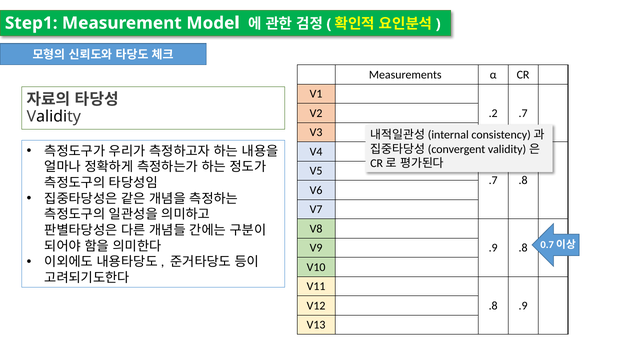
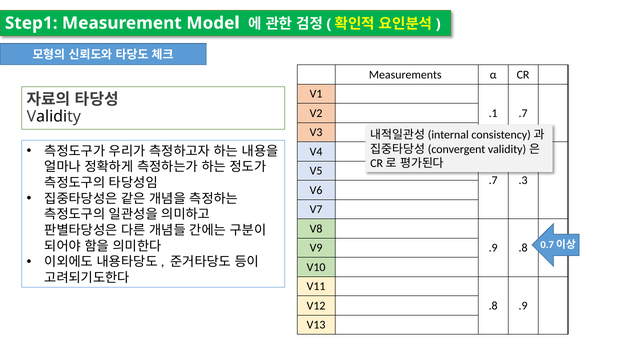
.2: .2 -> .1
.7 .8: .8 -> .3
